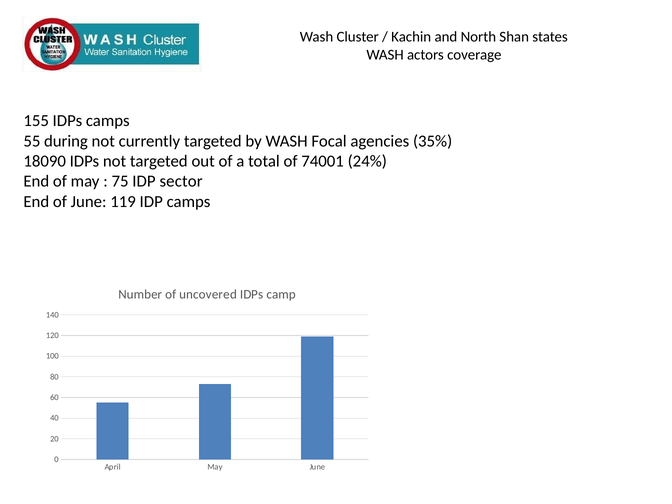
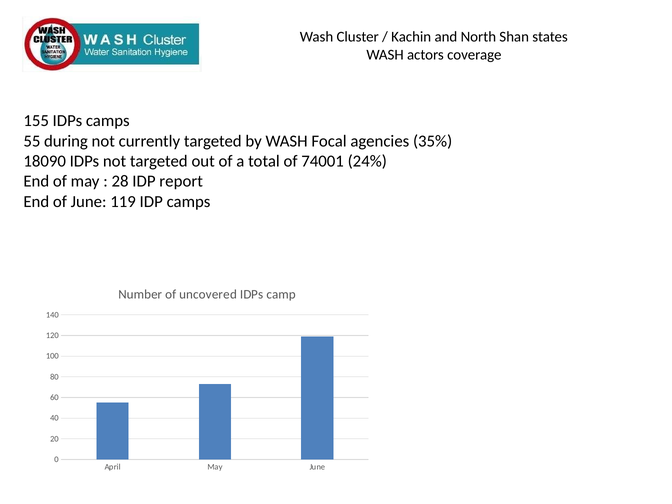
75: 75 -> 28
sector: sector -> report
